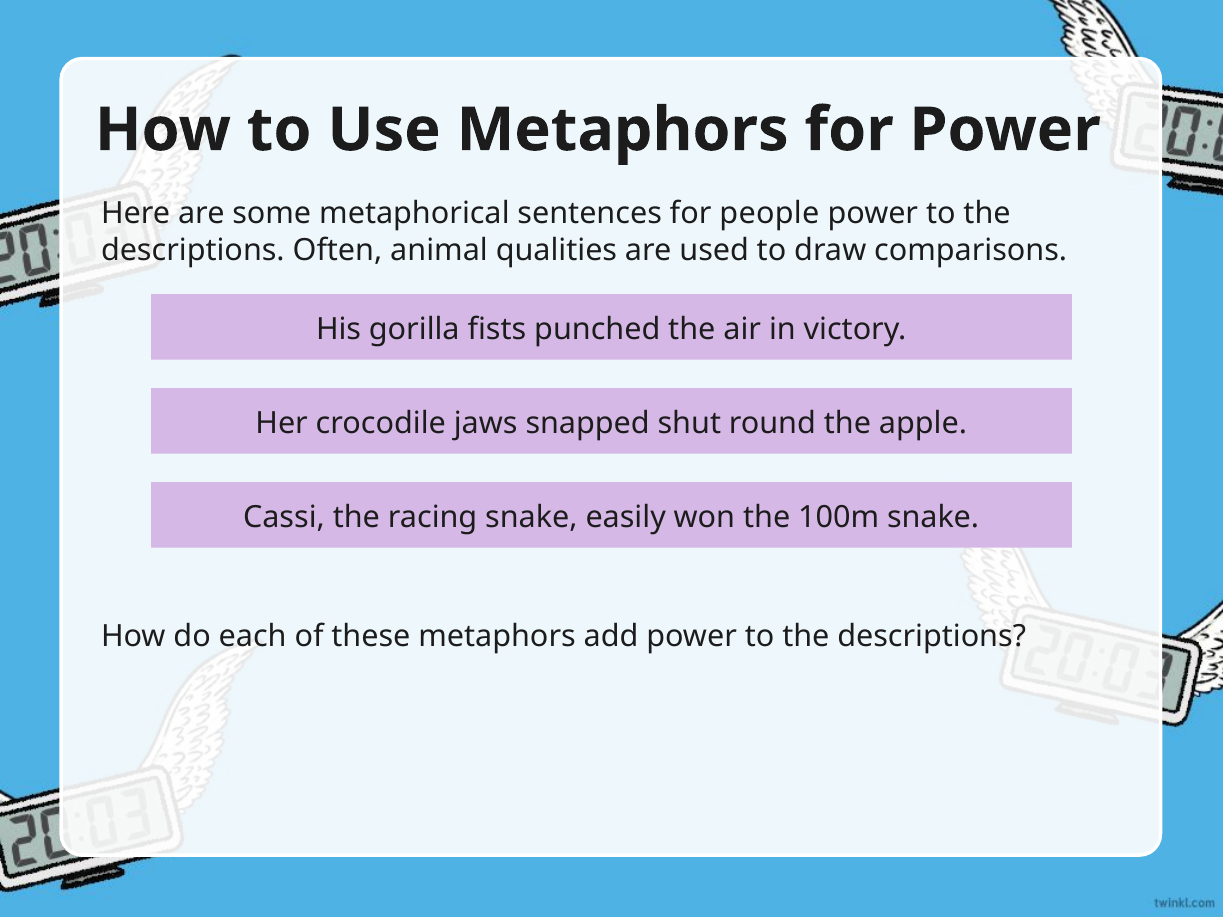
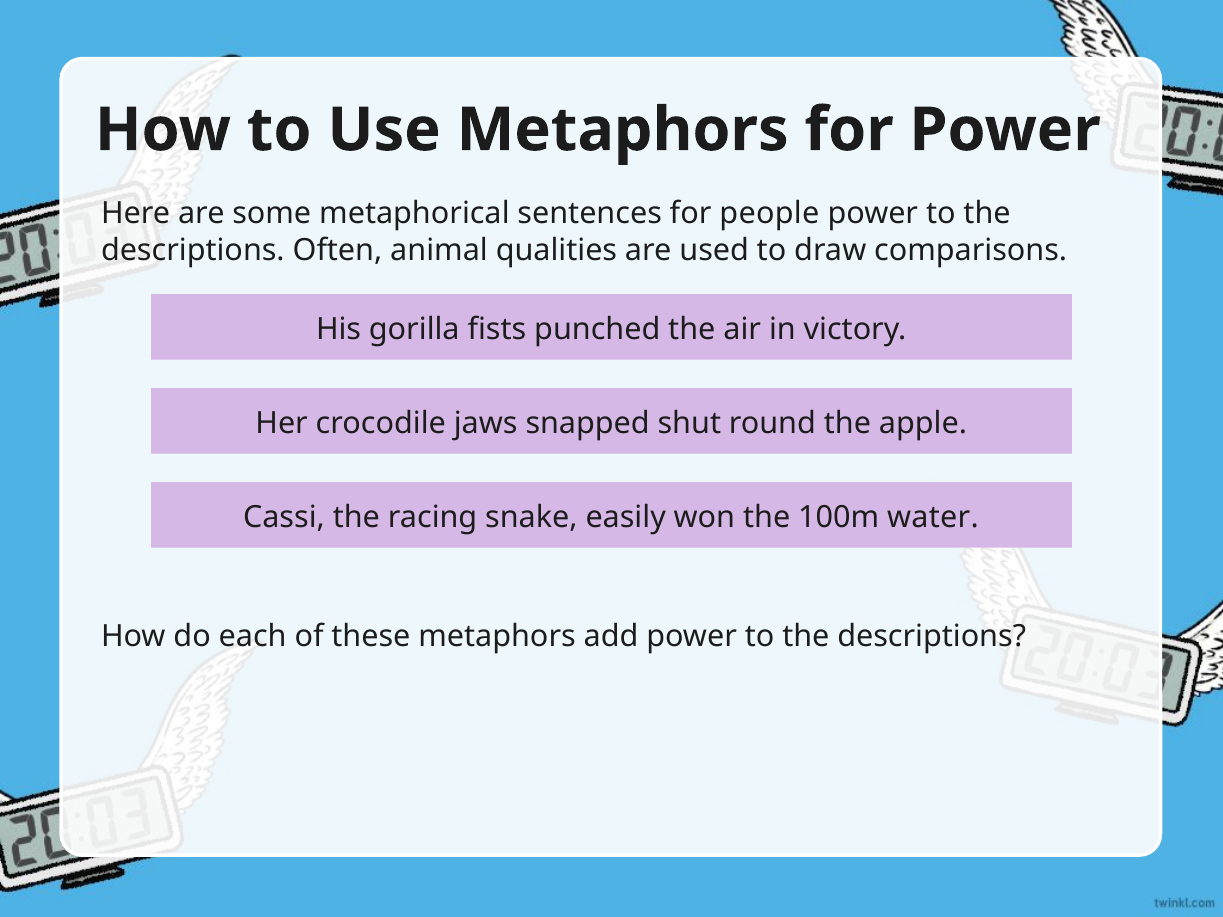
100m snake: snake -> water
